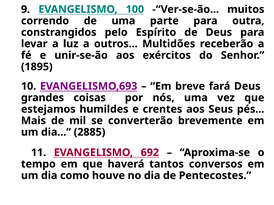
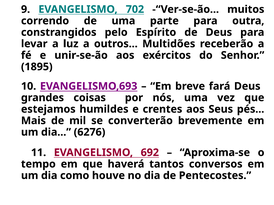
100: 100 -> 702
2885: 2885 -> 6276
